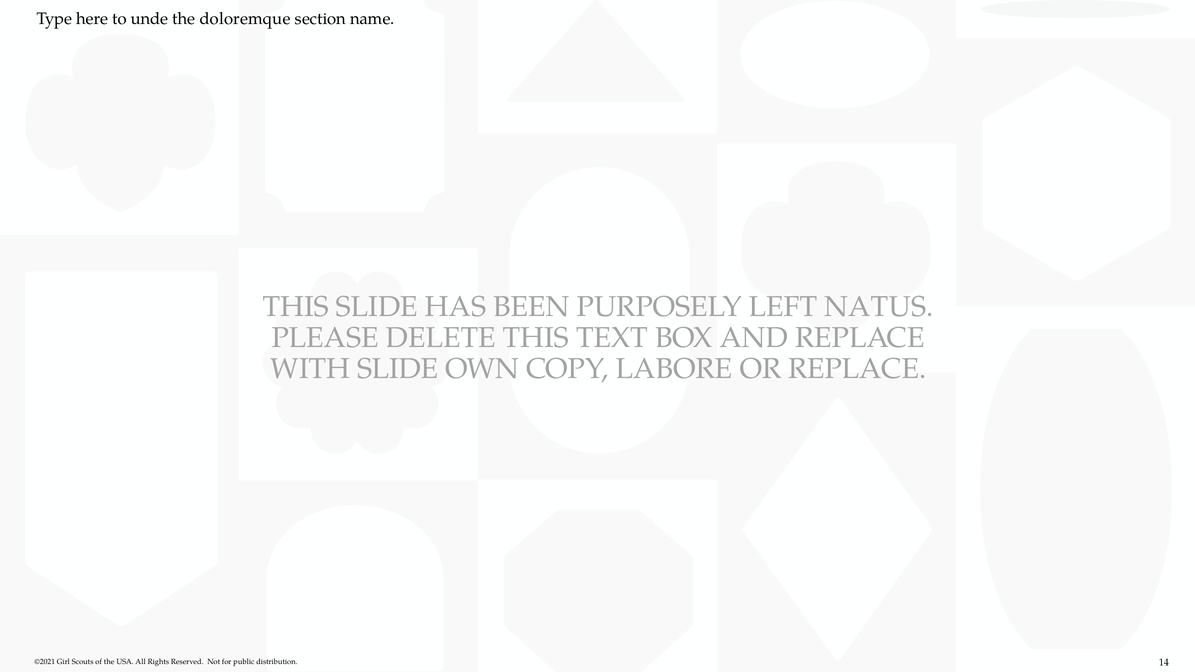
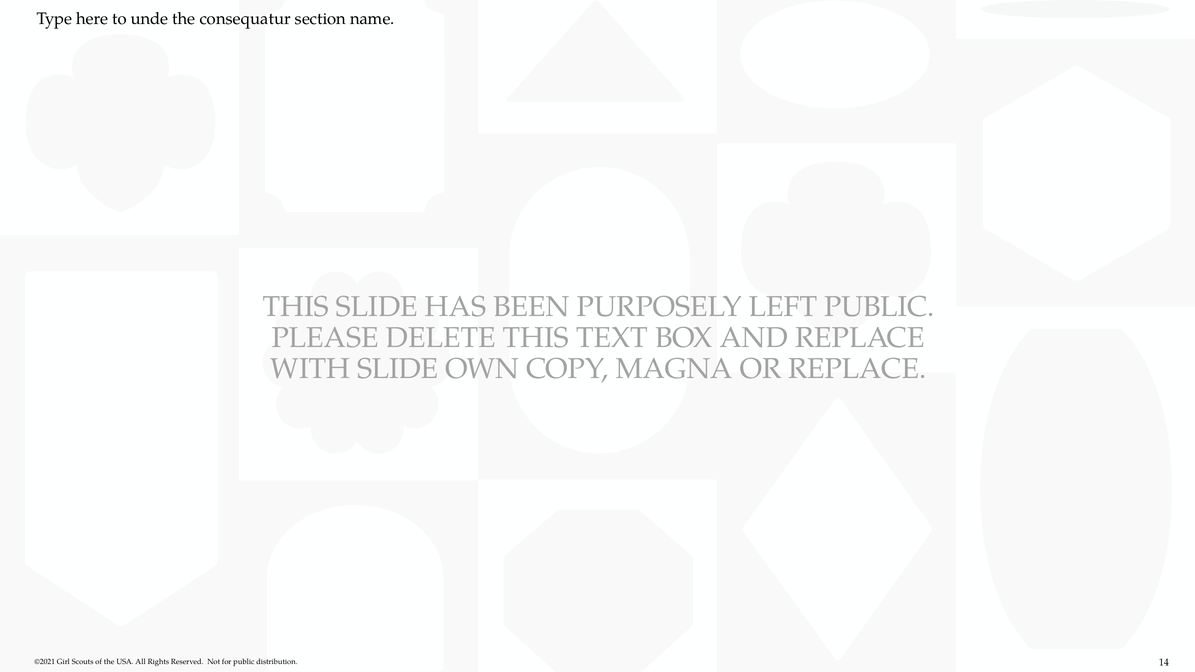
doloremque: doloremque -> consequatur
LEFT NATUS: NATUS -> PUBLIC
LABORE: LABORE -> MAGNA
